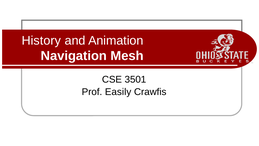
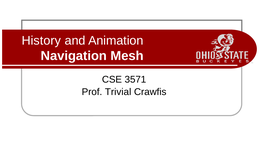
3501: 3501 -> 3571
Easily: Easily -> Trivial
